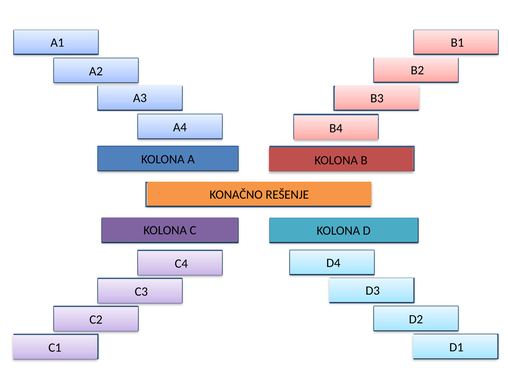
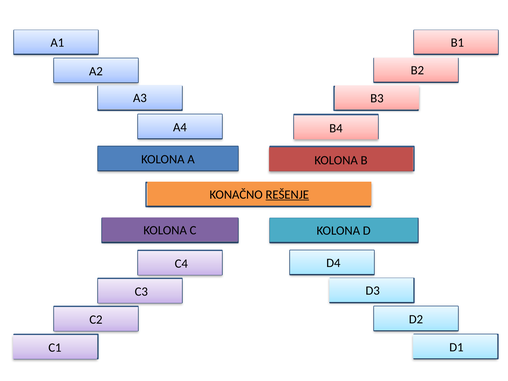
REŠENJE underline: none -> present
